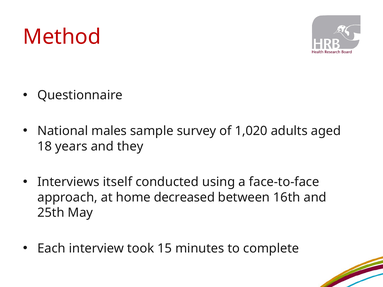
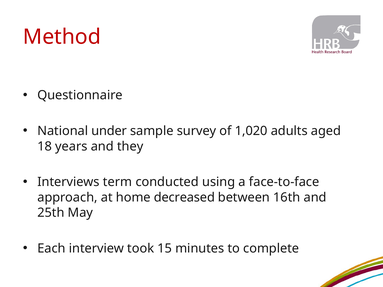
males: males -> under
itself: itself -> term
